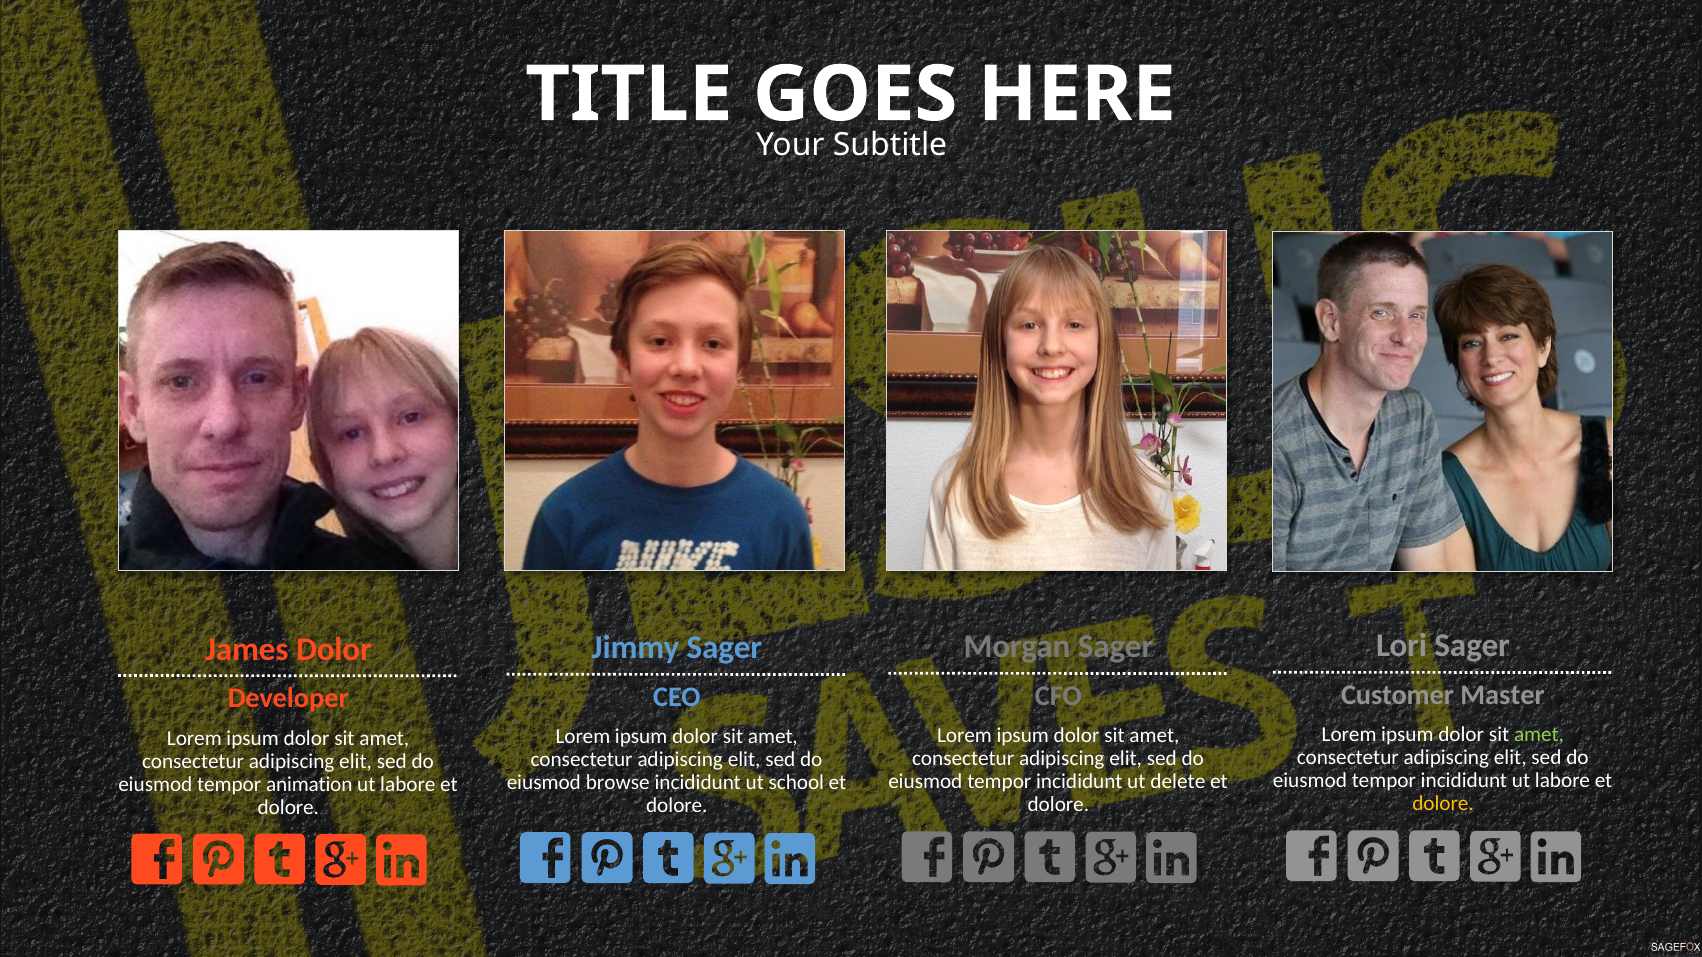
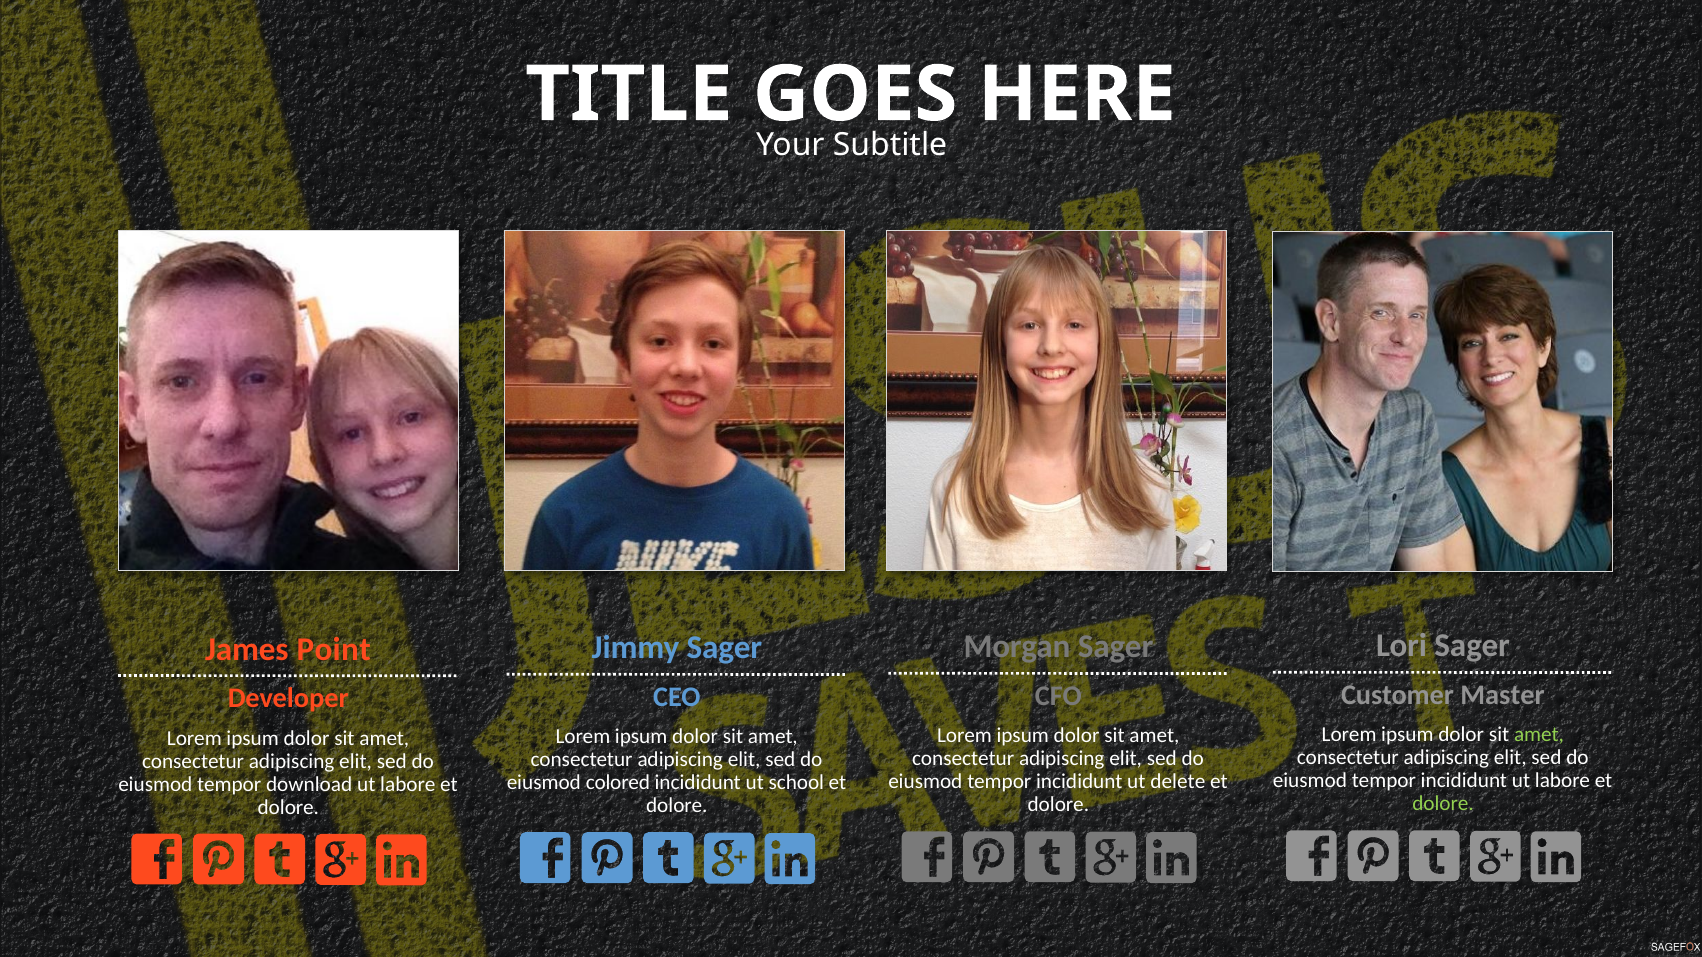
James Dolor: Dolor -> Point
browse: browse -> colored
animation: animation -> download
dolore at (1443, 804) colour: yellow -> light green
